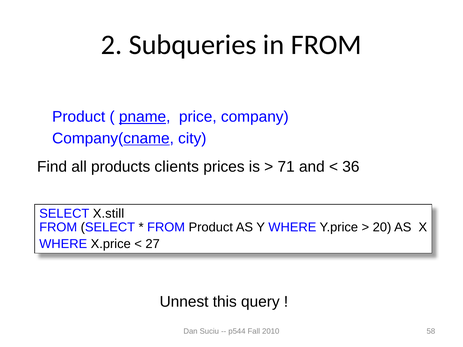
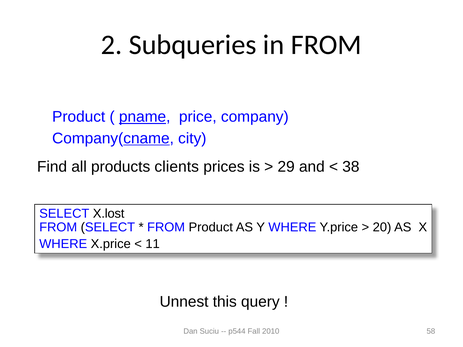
71: 71 -> 29
36: 36 -> 38
X.still: X.still -> X.lost
27: 27 -> 11
